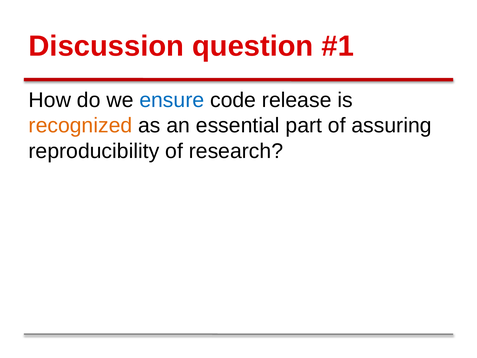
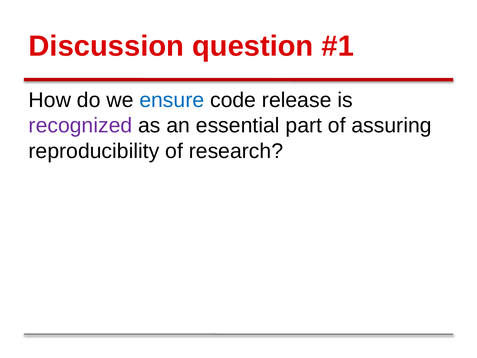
recognized colour: orange -> purple
